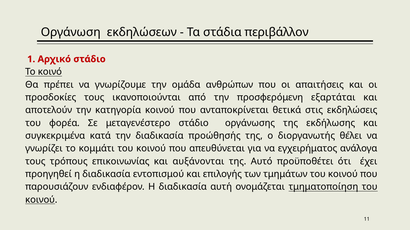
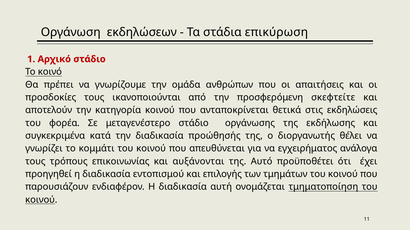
περιβάλλον: περιβάλλον -> επικύρωση
εξαρτάται: εξαρτάται -> σκεφτείτε
